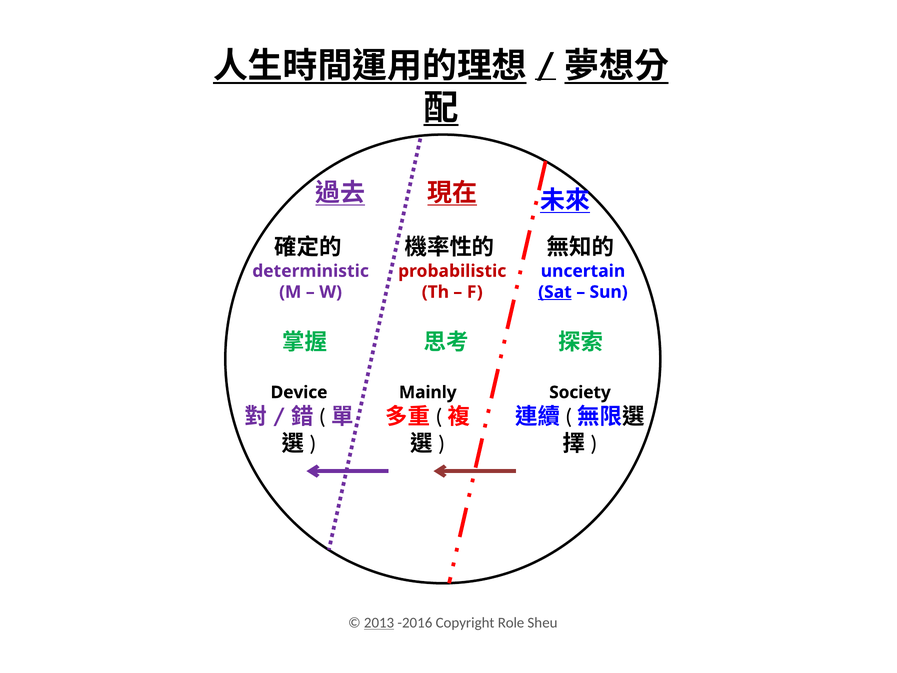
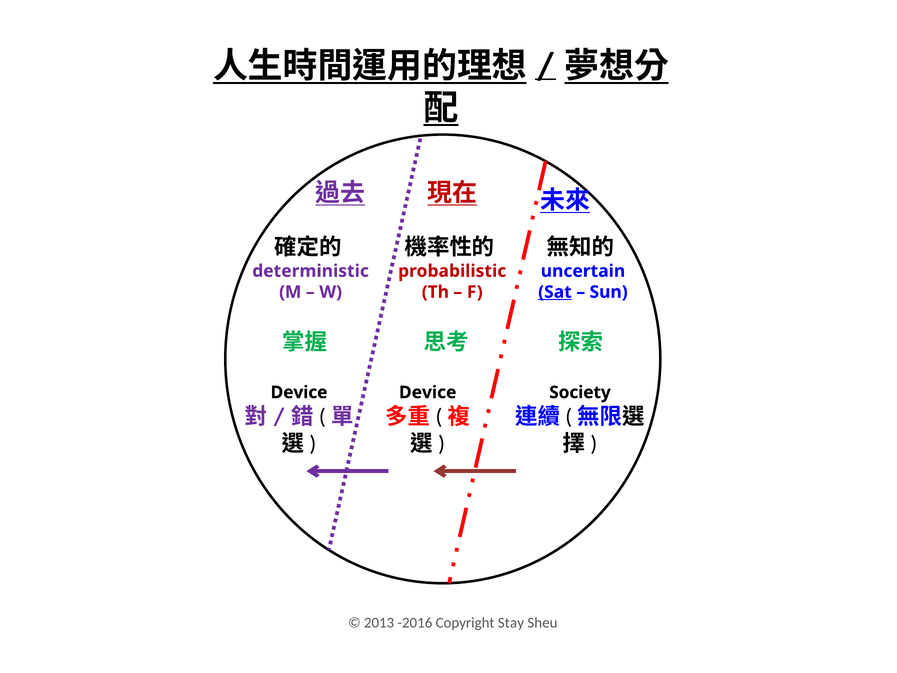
Mainly at (428, 392): Mainly -> Device
2013 underline: present -> none
Role: Role -> Stay
